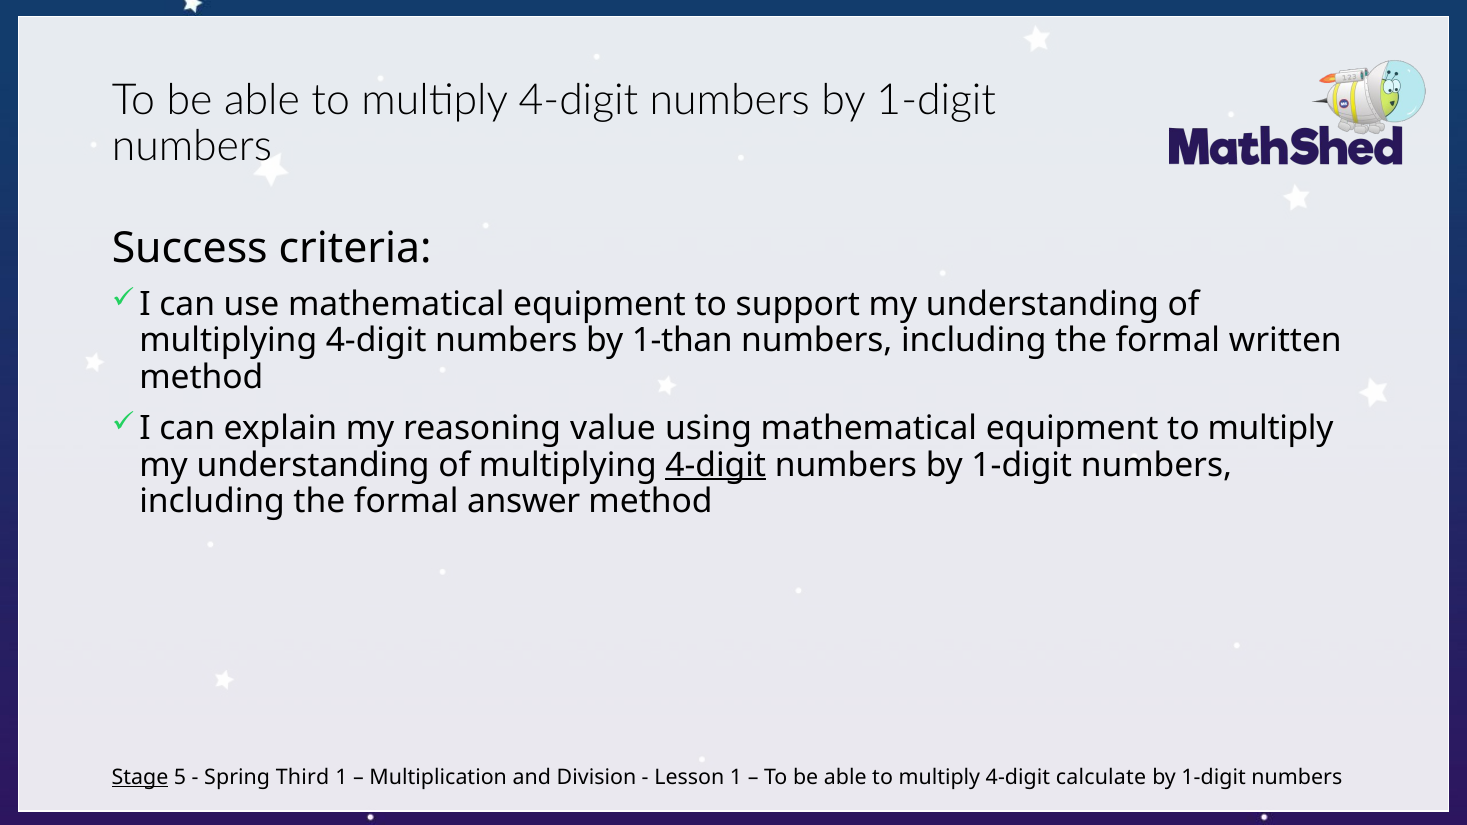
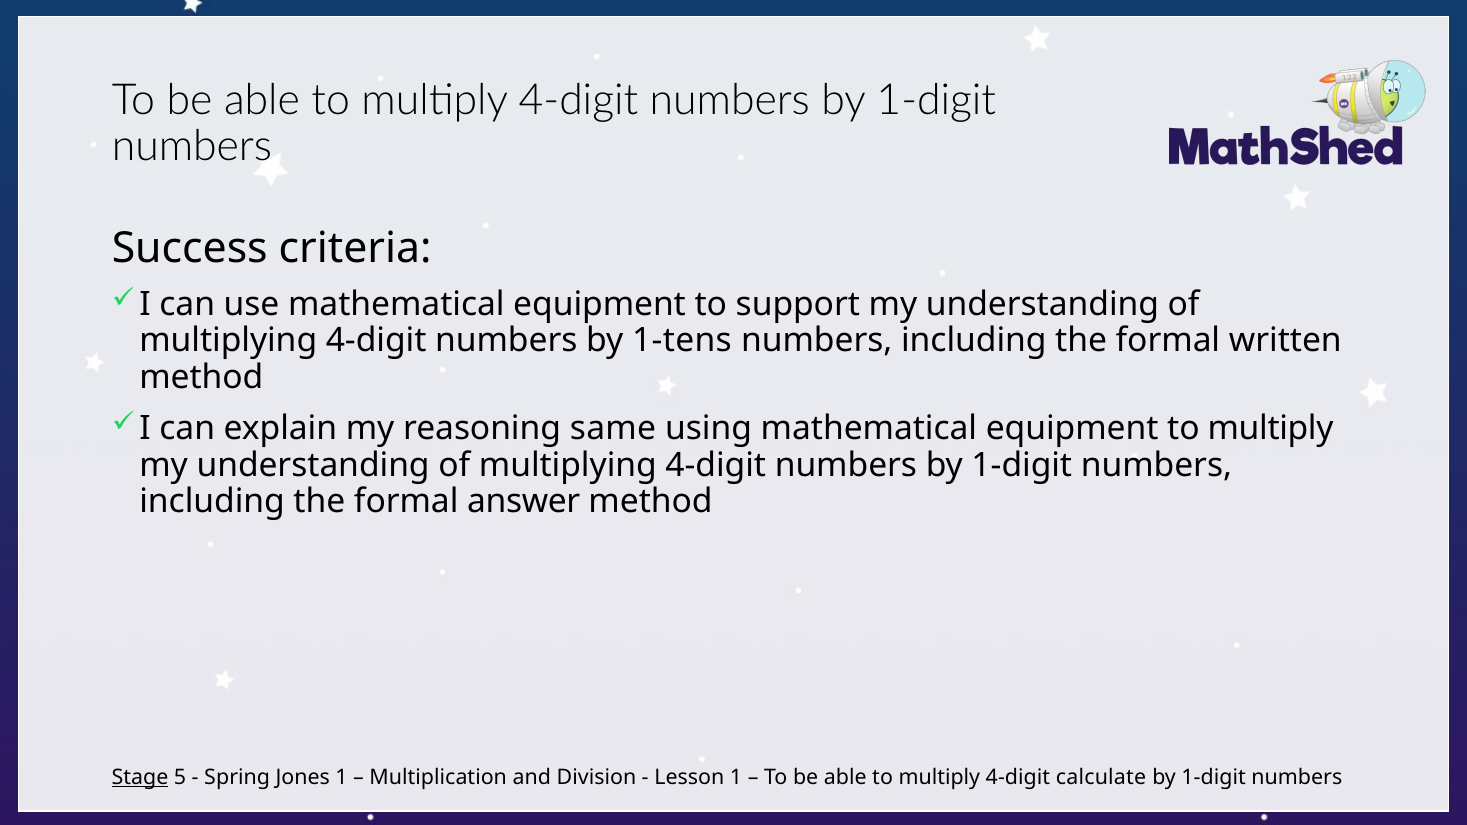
1-than: 1-than -> 1-tens
value: value -> same
4-digit at (716, 465) underline: present -> none
Third: Third -> Jones
